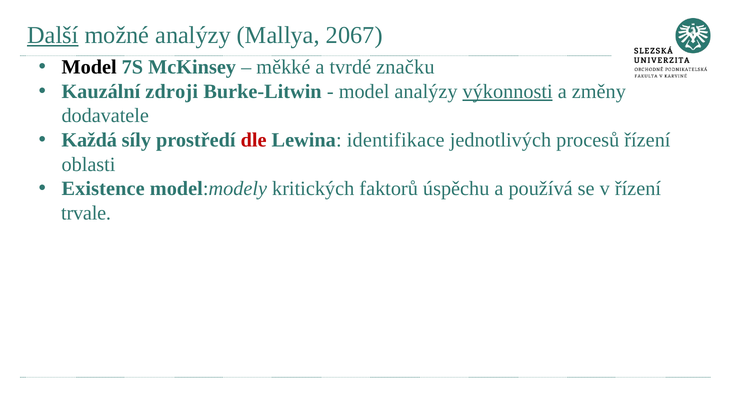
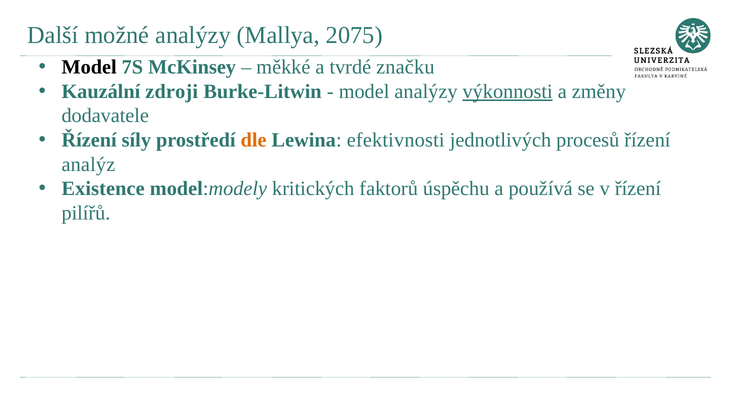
Další underline: present -> none
2067: 2067 -> 2075
Každá at (89, 140): Každá -> Řízení
dle colour: red -> orange
identifikace: identifikace -> efektivnosti
oblasti: oblasti -> analýz
trvale: trvale -> pilířů
